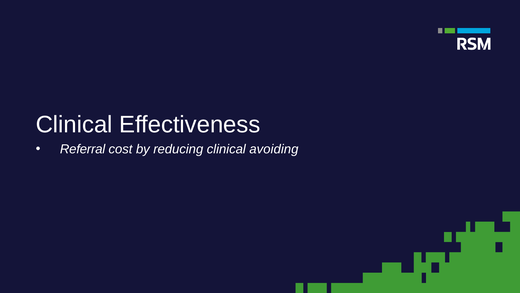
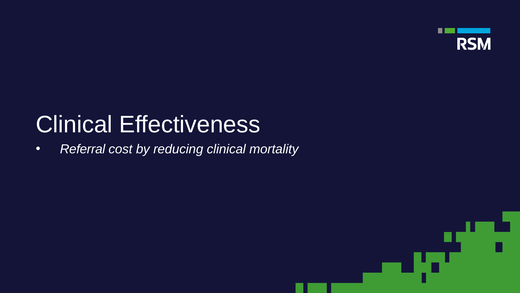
avoiding: avoiding -> mortality
